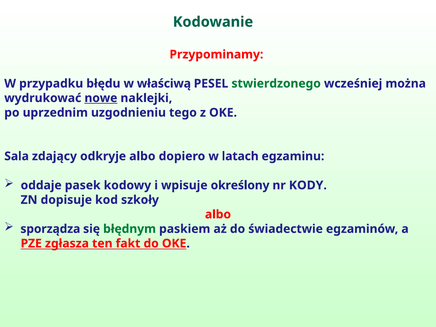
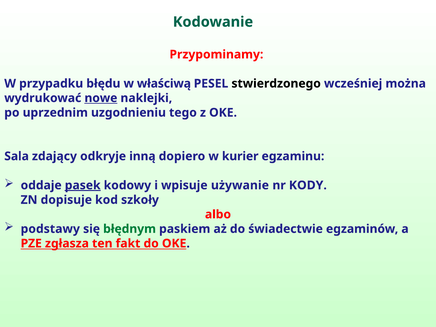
stwierdzonego colour: green -> black
odkryje albo: albo -> inną
latach: latach -> kurier
pasek underline: none -> present
określony: określony -> używanie
sporządza: sporządza -> podstawy
